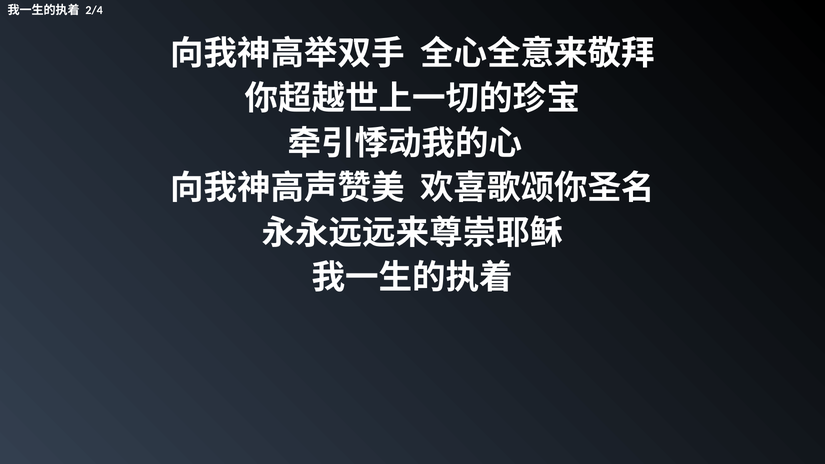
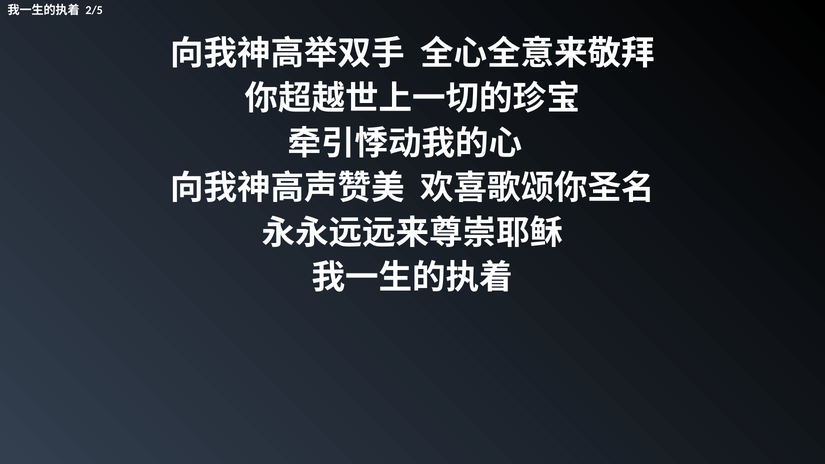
2/4: 2/4 -> 2/5
